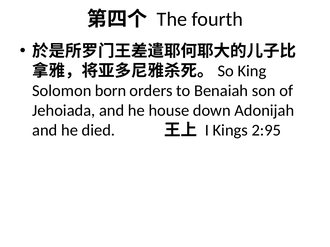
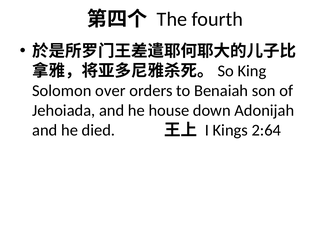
born: born -> over
2:95: 2:95 -> 2:64
